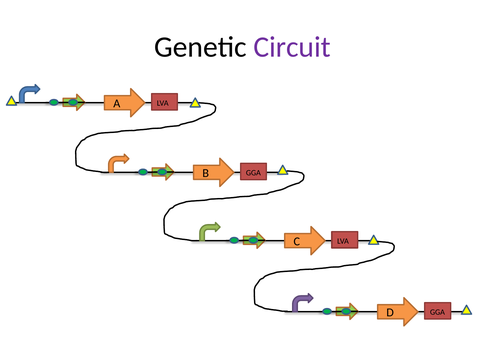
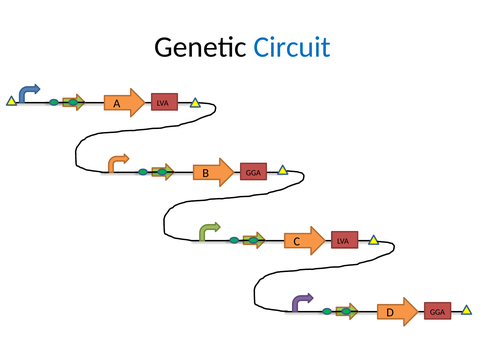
Circuit colour: purple -> blue
